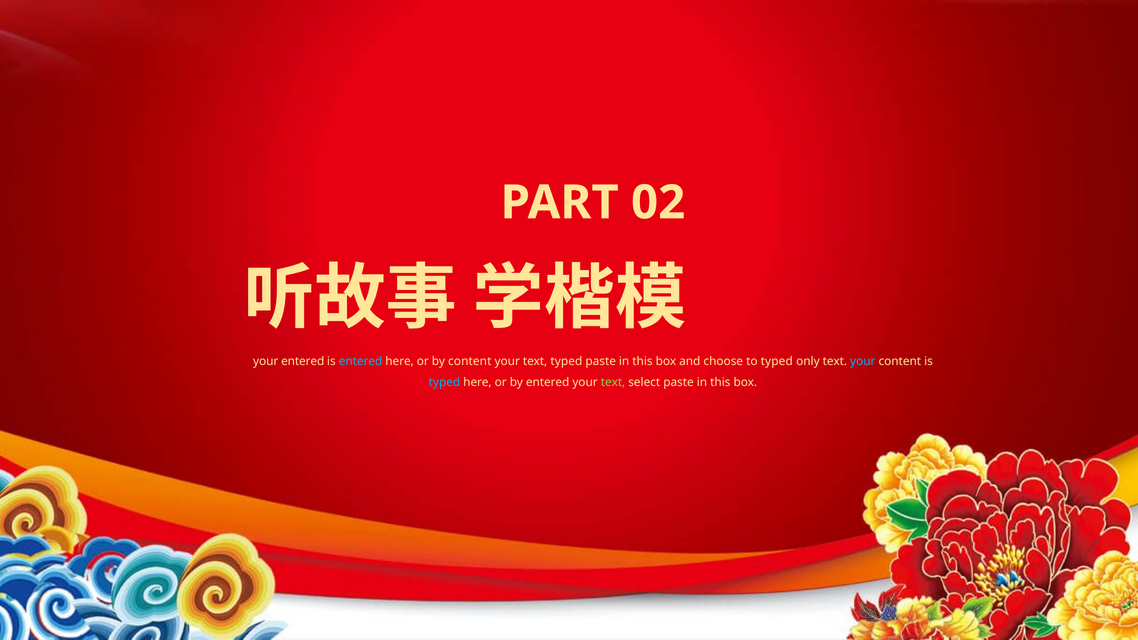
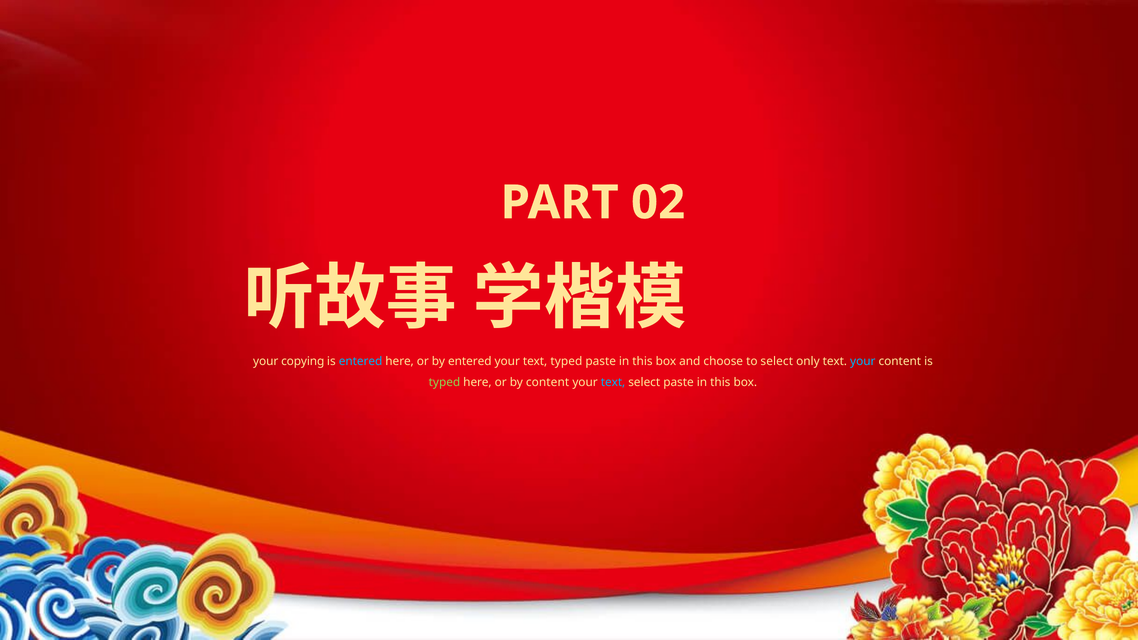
your entered: entered -> copying
by content: content -> entered
to typed: typed -> select
typed at (444, 383) colour: light blue -> light green
by entered: entered -> content
text at (613, 383) colour: light green -> light blue
